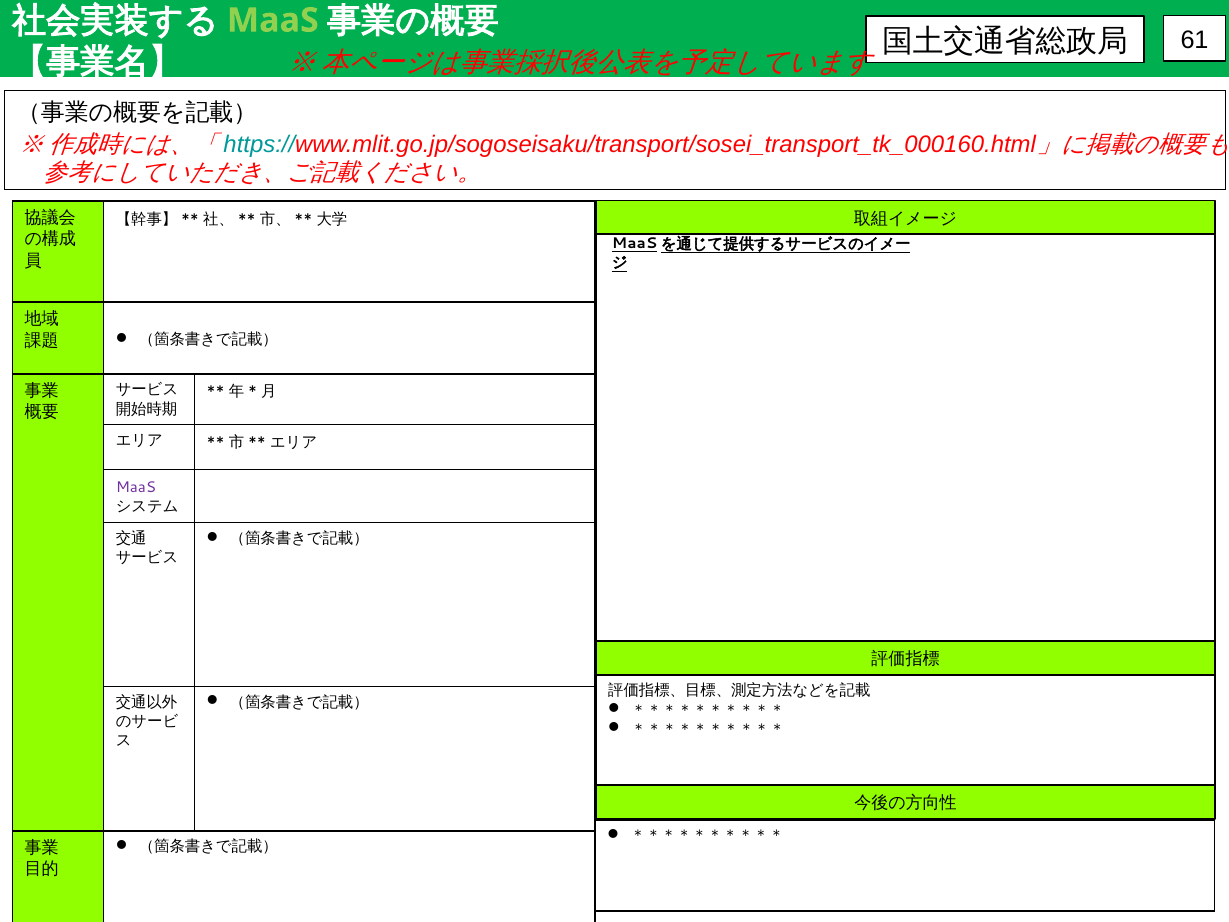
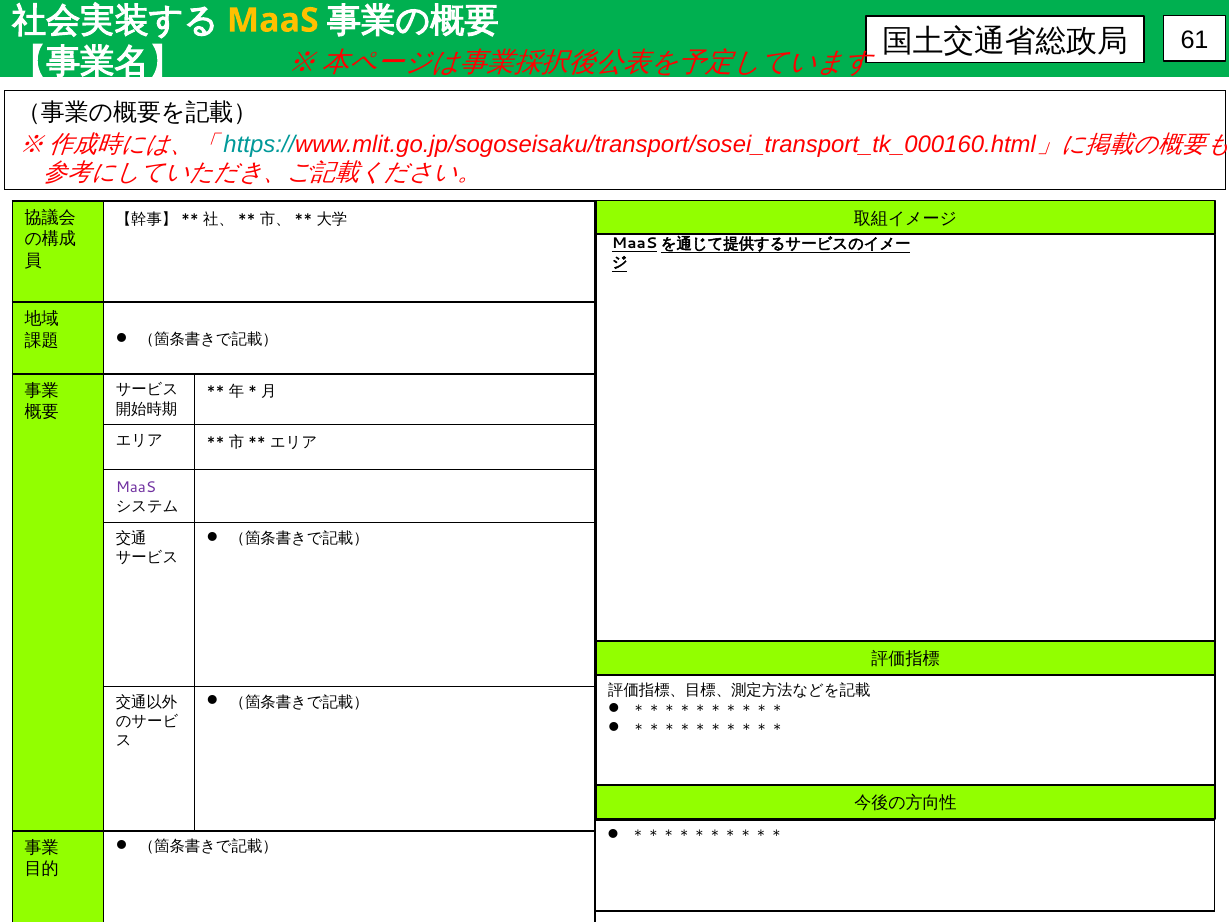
MaaS at (273, 20) colour: light green -> yellow
